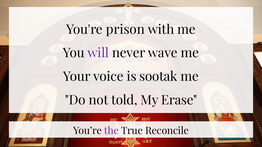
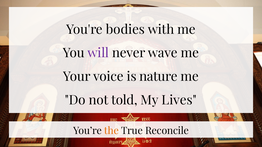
prison: prison -> bodies
sootak: sootak -> nature
Erase: Erase -> Lives
the colour: purple -> orange
